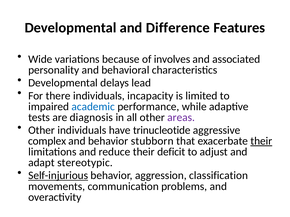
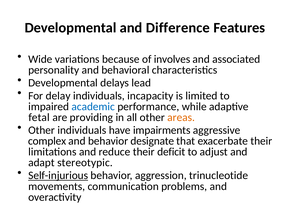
there: there -> delay
tests: tests -> fetal
diagnosis: diagnosis -> providing
areas colour: purple -> orange
trinucleotide: trinucleotide -> impairments
stubborn: stubborn -> designate
their at (261, 141) underline: present -> none
classification: classification -> trinucleotide
